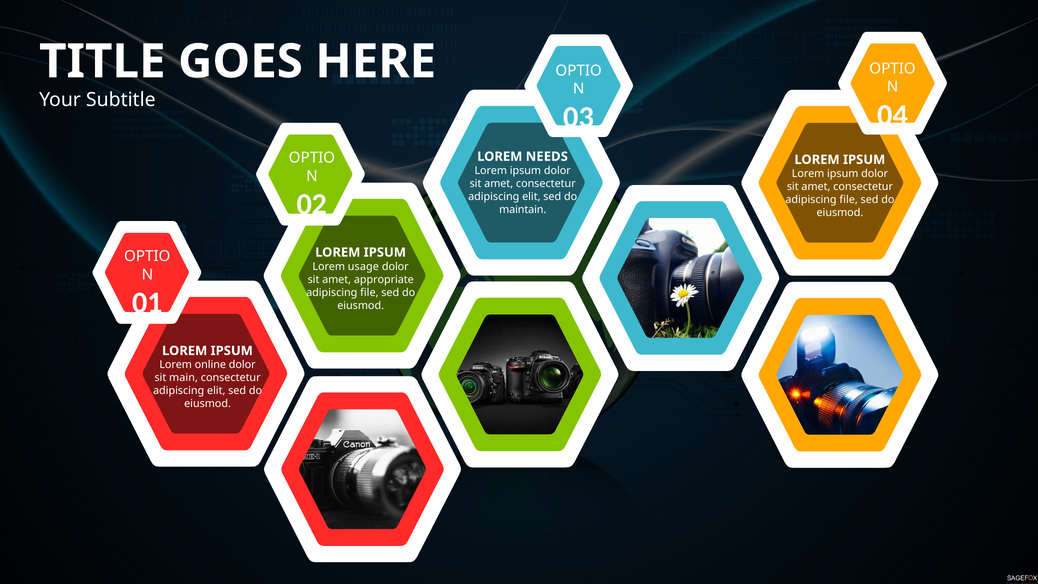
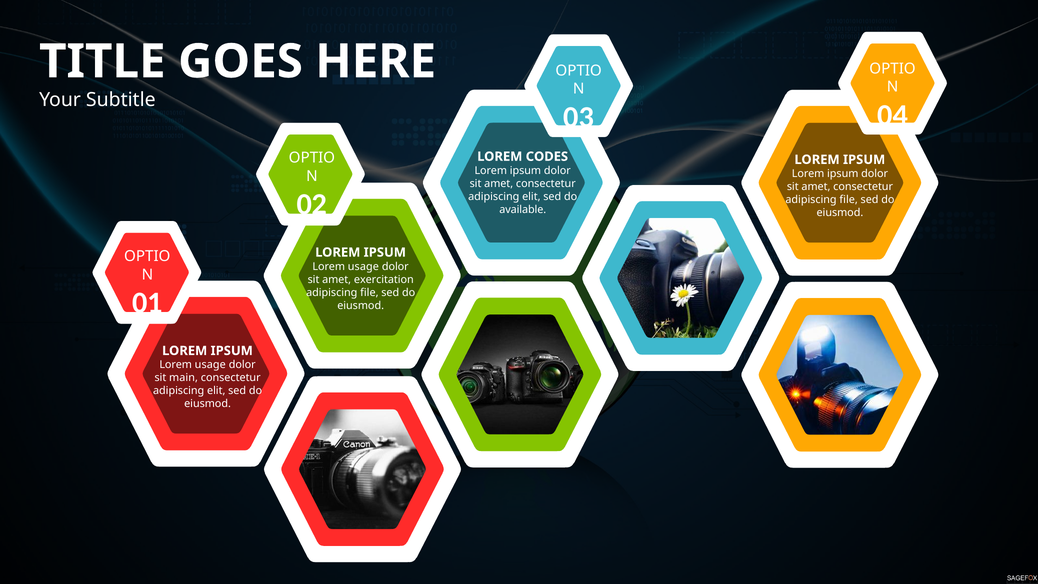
NEEDS: NEEDS -> CODES
maintain: maintain -> available
appropriate: appropriate -> exercitation
online at (210, 365): online -> usage
